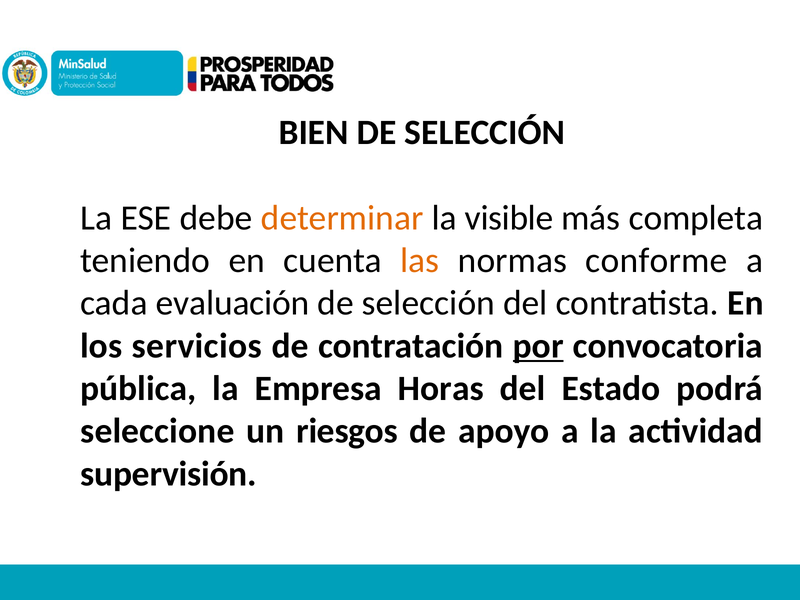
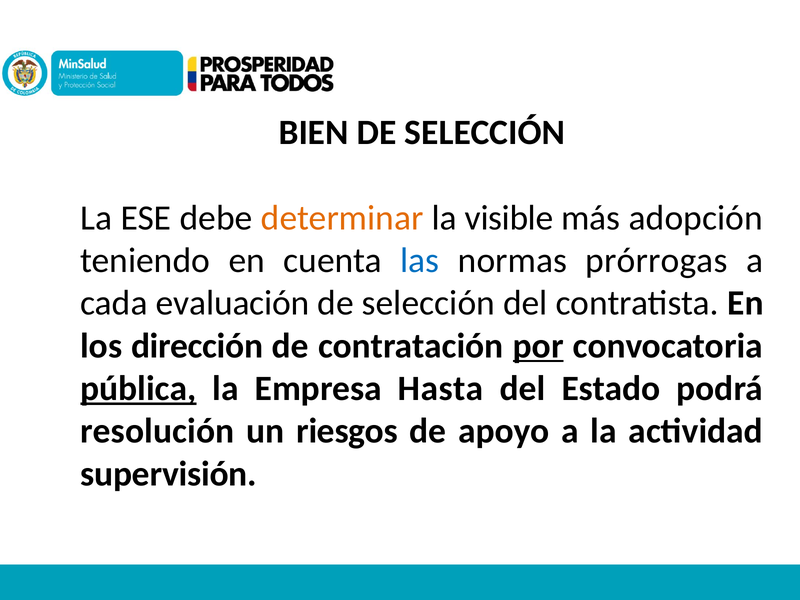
completa: completa -> adopción
las colour: orange -> blue
conforme: conforme -> prórrogas
servicios: servicios -> dirección
pública underline: none -> present
Horas: Horas -> Hasta
seleccione: seleccione -> resolución
